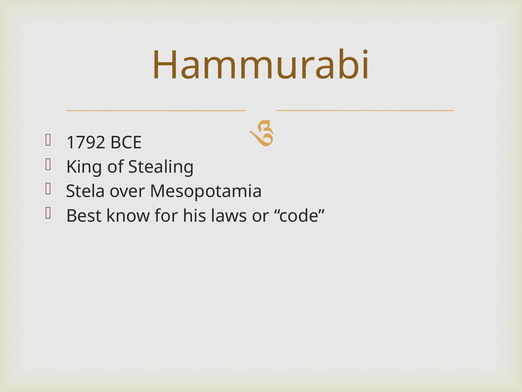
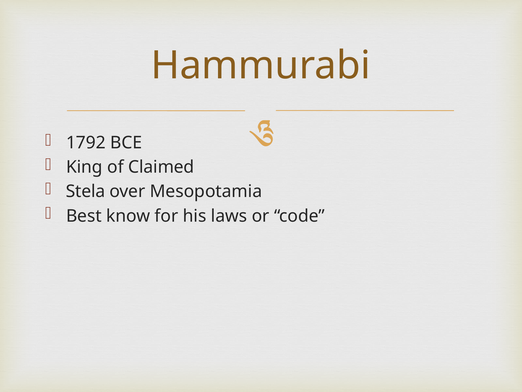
Stealing: Stealing -> Claimed
